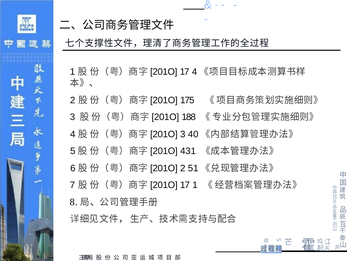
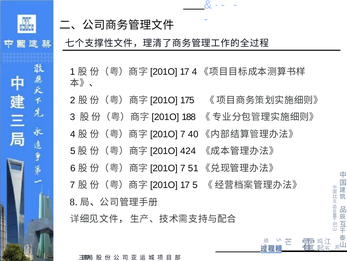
3 at (183, 134): 3 -> 7
431: 431 -> 424
2 at (183, 168): 2 -> 7
17 1: 1 -> 5
